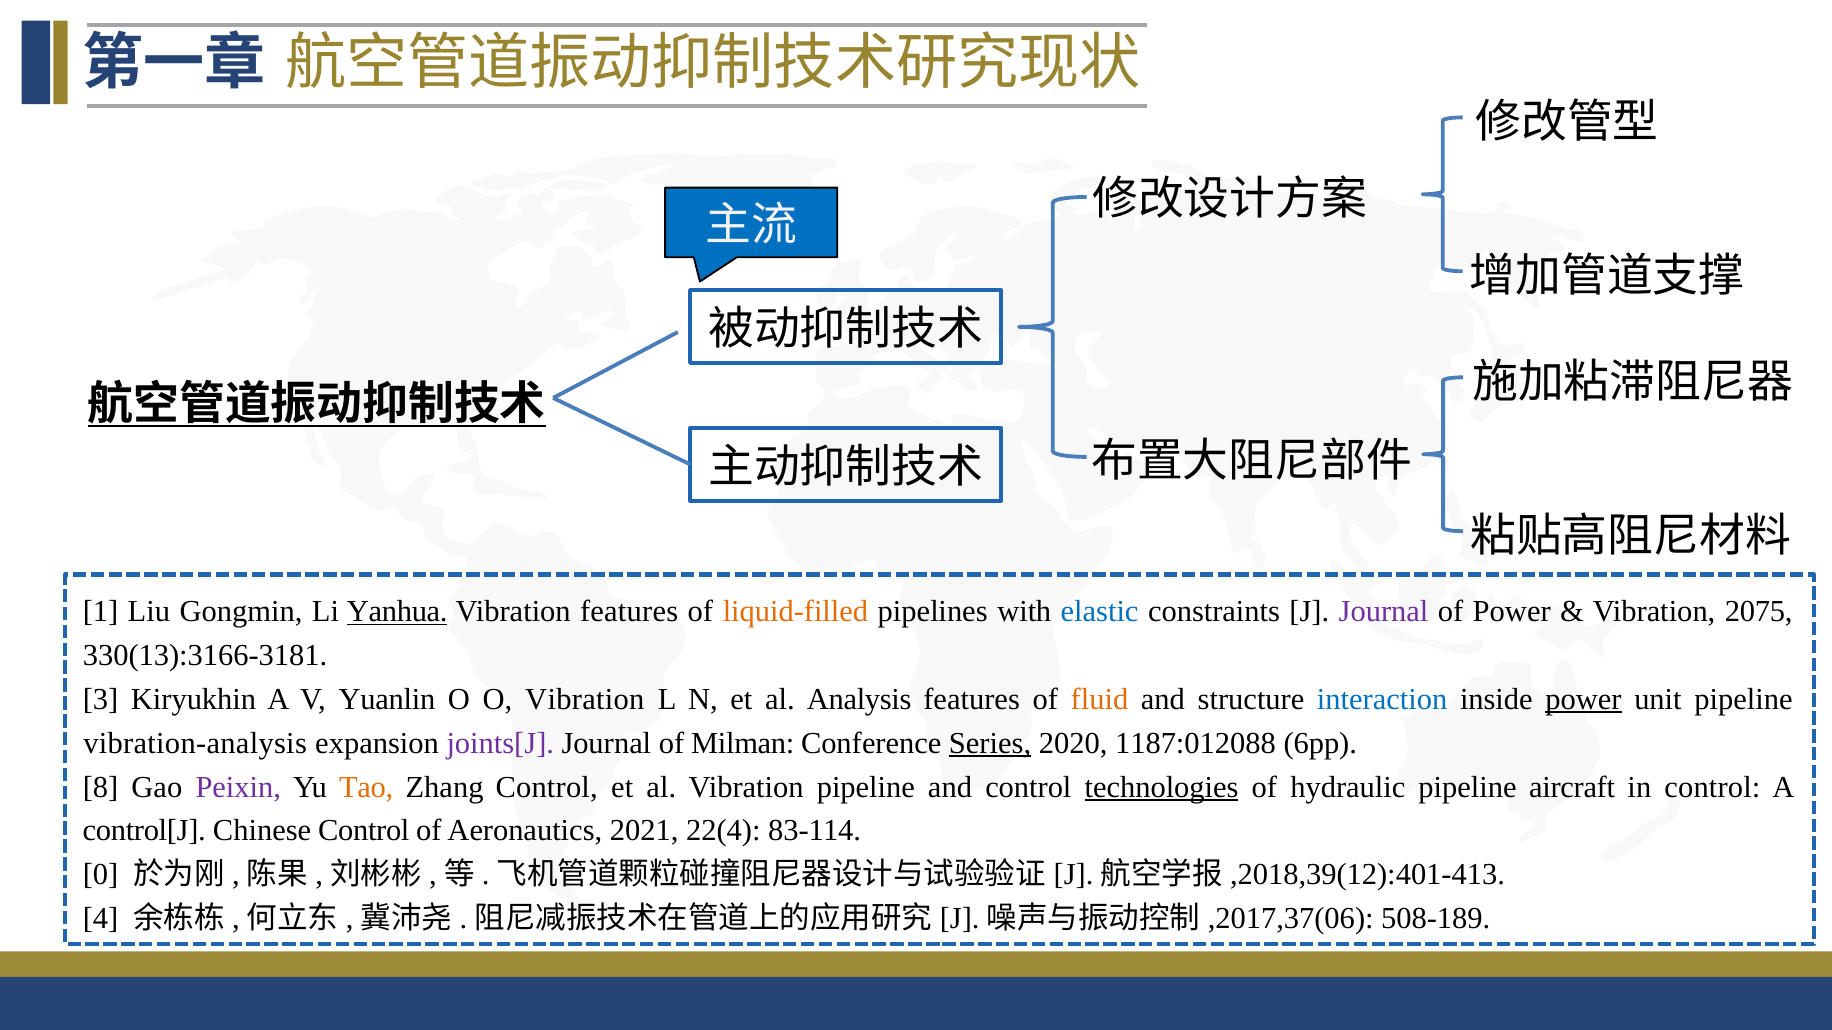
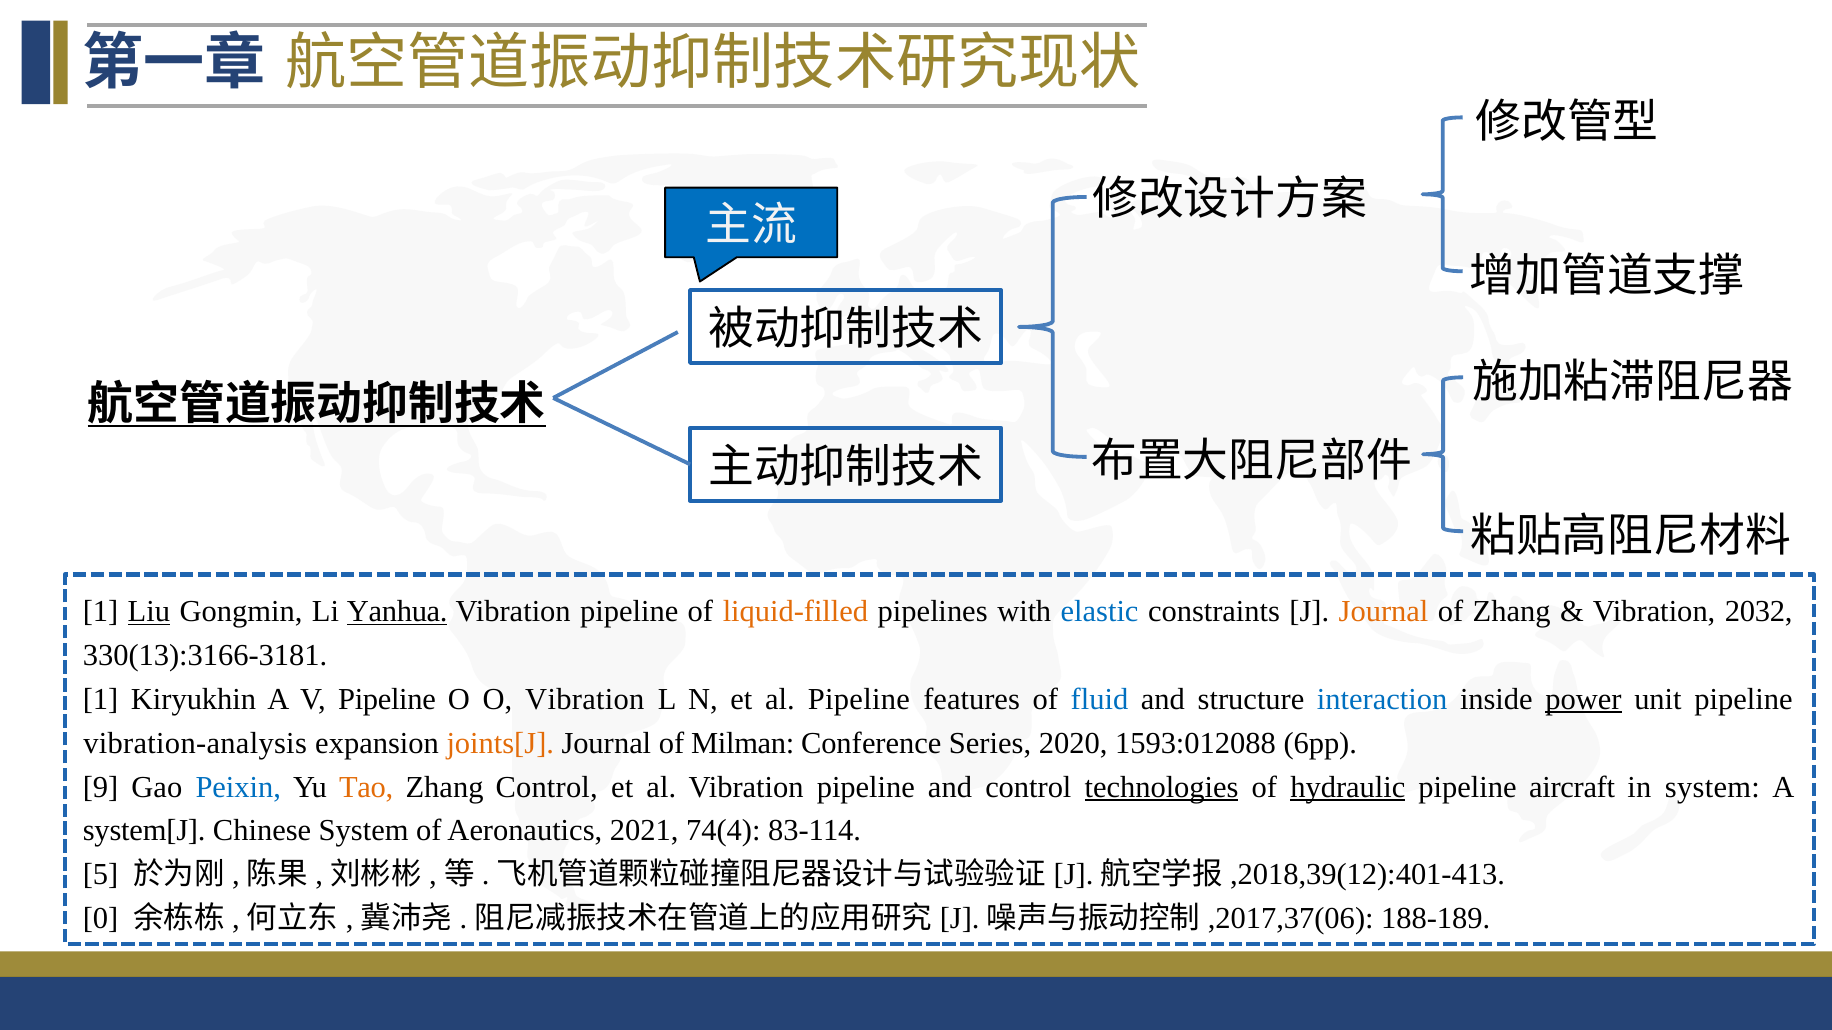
Liu underline: none -> present
features at (629, 612): features -> pipeline
Journal at (1384, 612) colour: purple -> orange
of Power: Power -> Zhang
2075: 2075 -> 2032
3 at (101, 700): 3 -> 1
V Yuanlin: Yuanlin -> Pipeline
al Analysis: Analysis -> Pipeline
fluid colour: orange -> blue
joints[J colour: purple -> orange
Series underline: present -> none
1187:012088: 1187:012088 -> 1593:012088
8: 8 -> 9
Peixin colour: purple -> blue
hydraulic underline: none -> present
in control: control -> system
control[J: control[J -> system[J
Chinese Control: Control -> System
22(4: 22(4 -> 74(4
0: 0 -> 5
4: 4 -> 0
508-189: 508-189 -> 188-189
